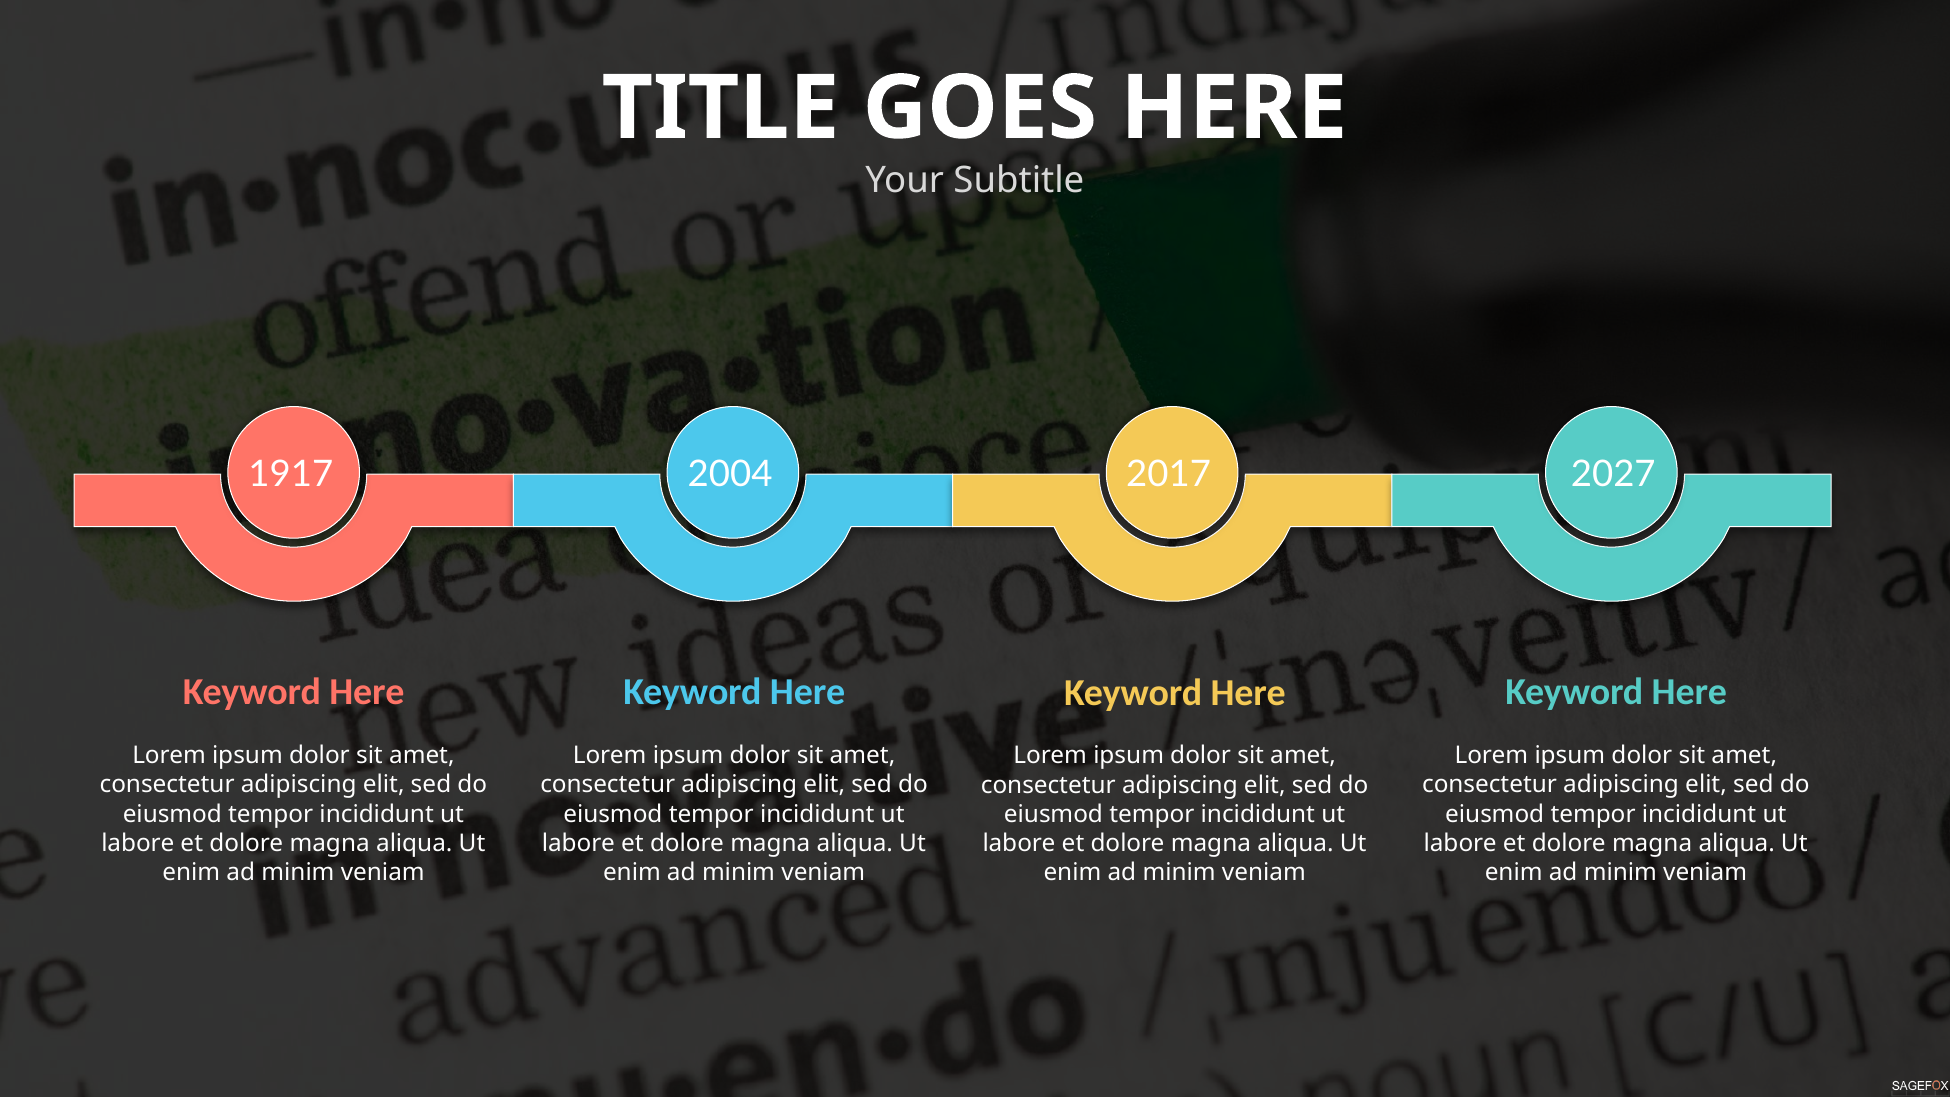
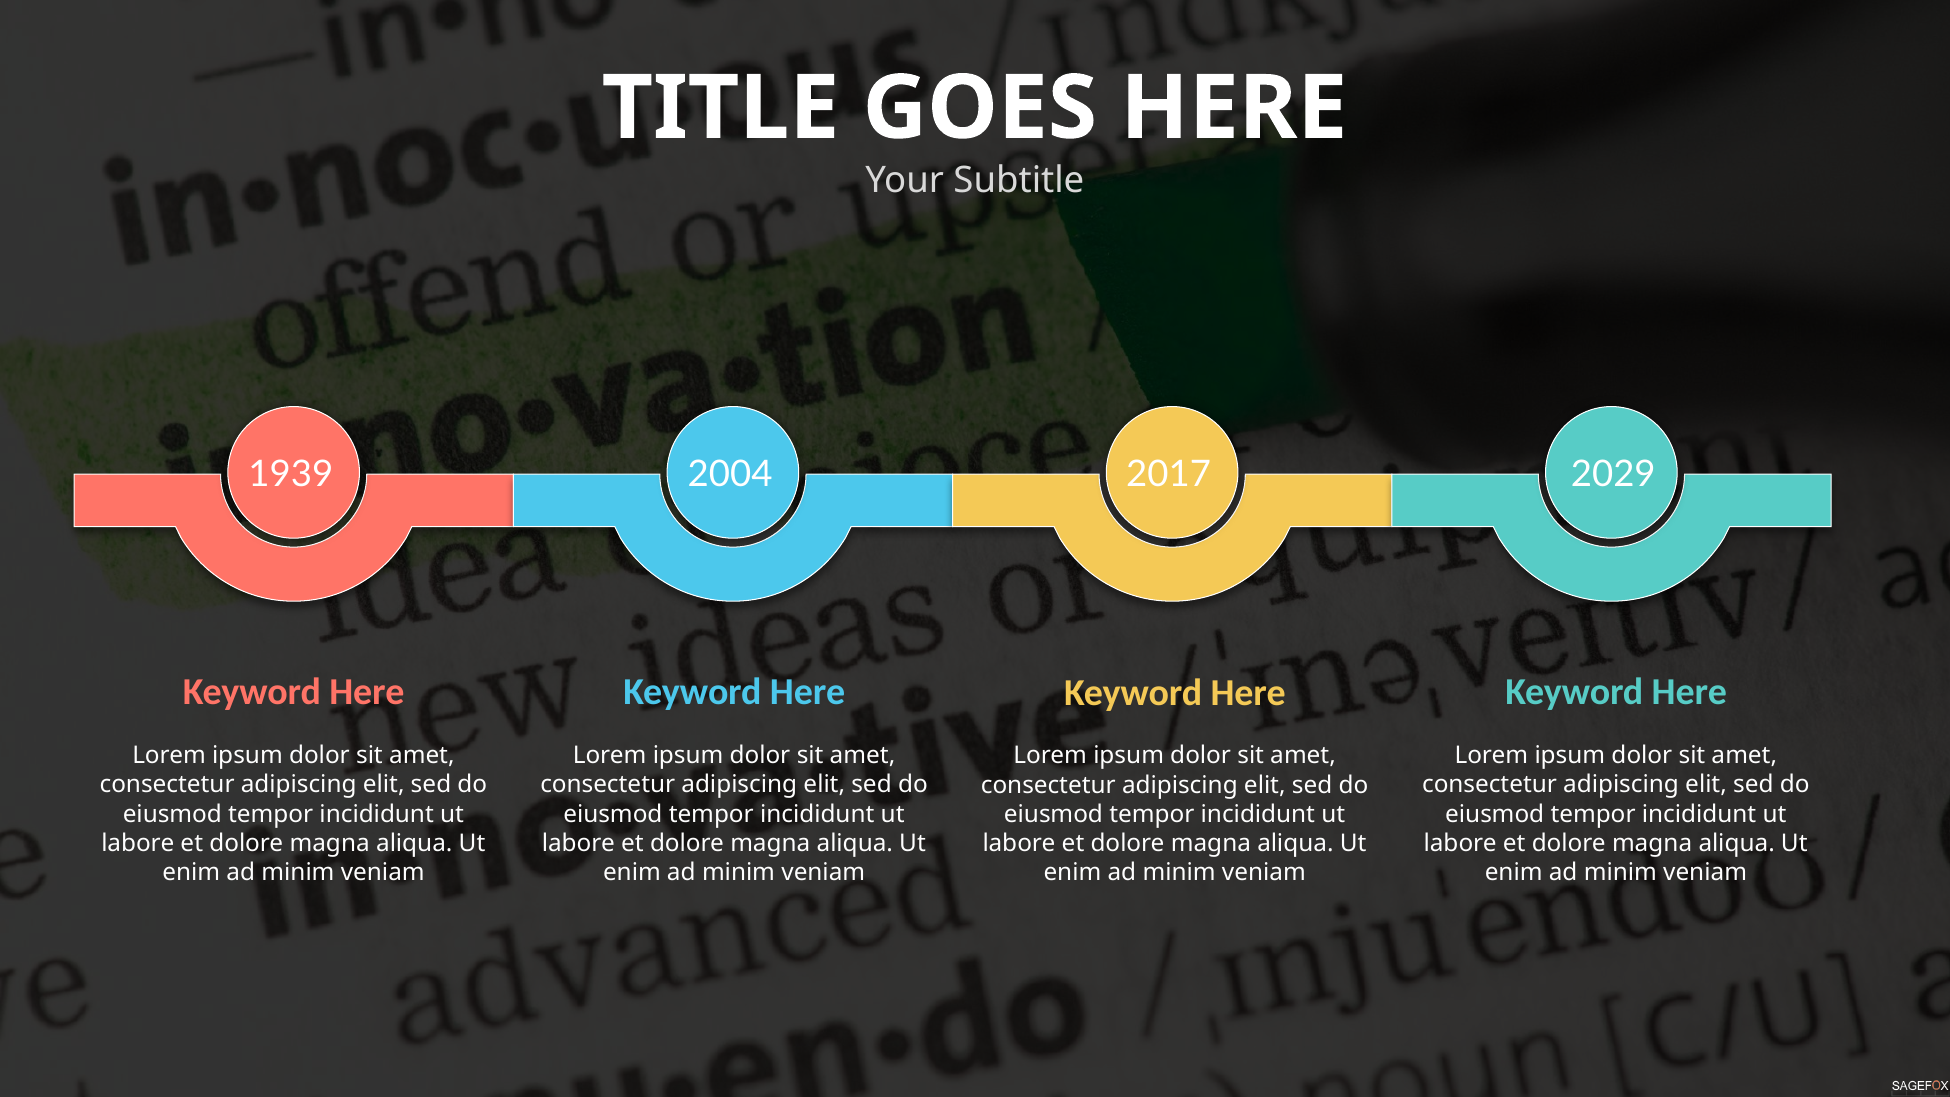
1917: 1917 -> 1939
2027: 2027 -> 2029
